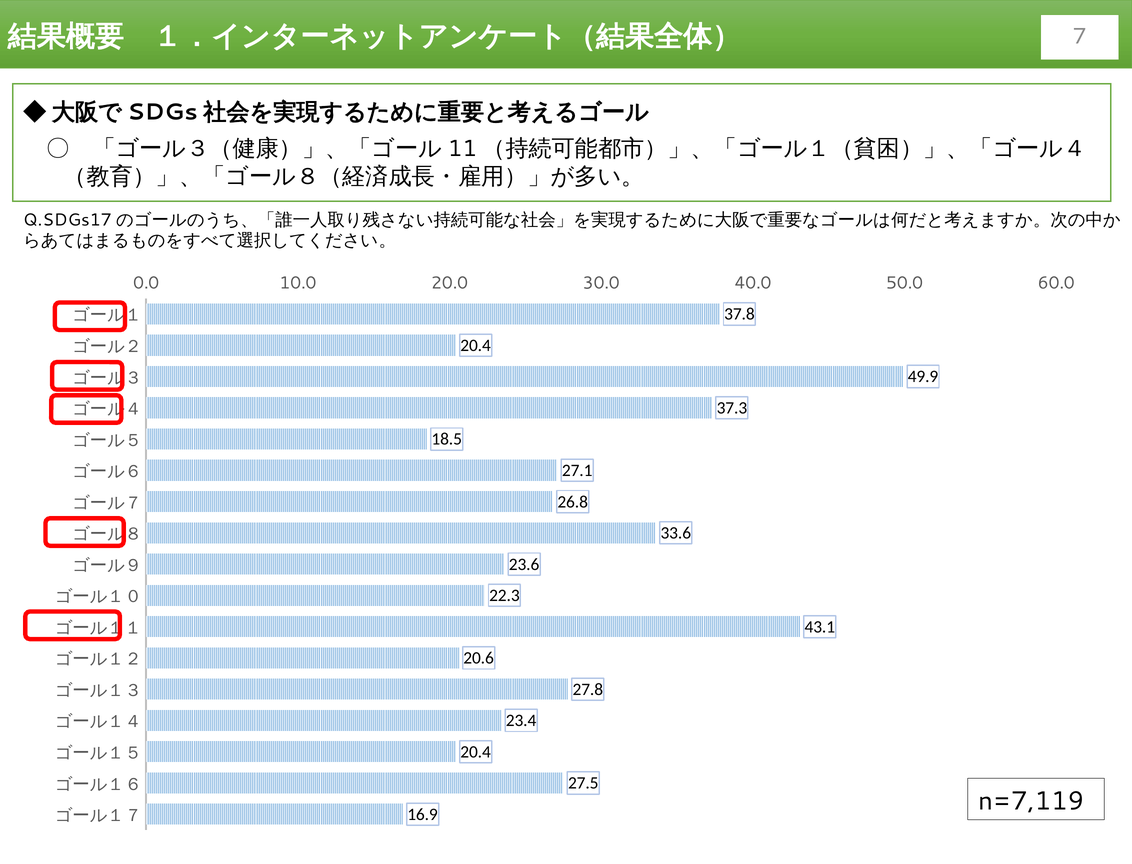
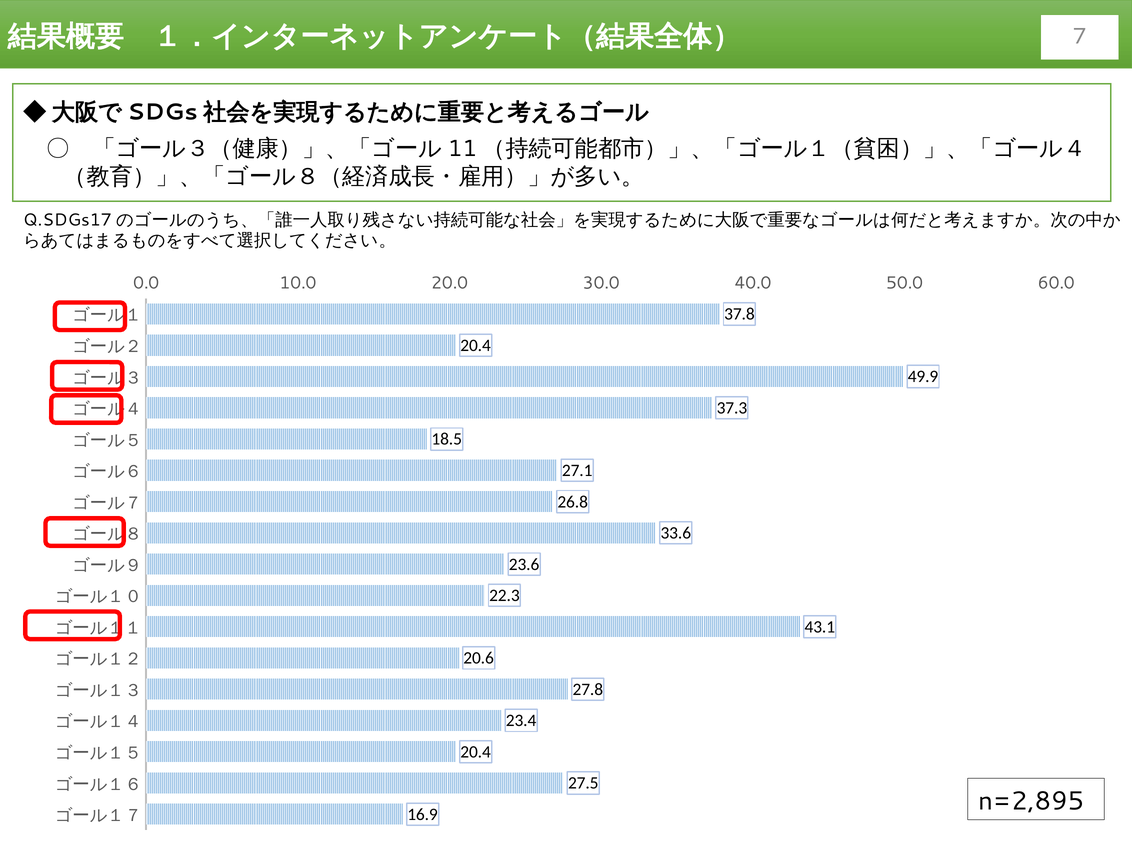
n=7,119: n=7,119 -> n=2,895
